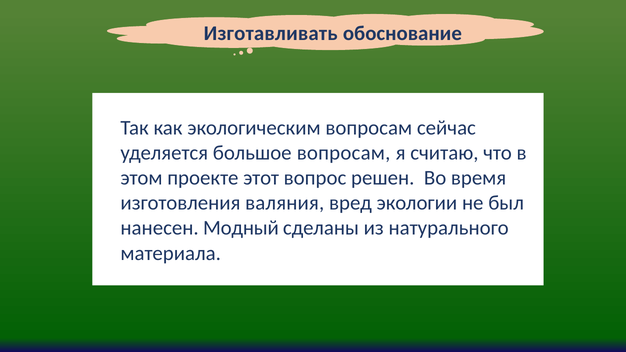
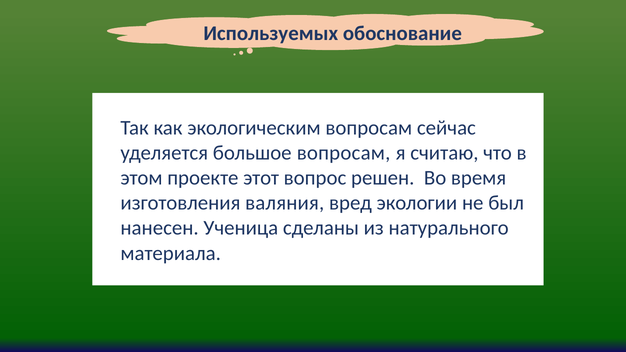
Изготавливать: Изготавливать -> Используемых
Модный: Модный -> Ученица
